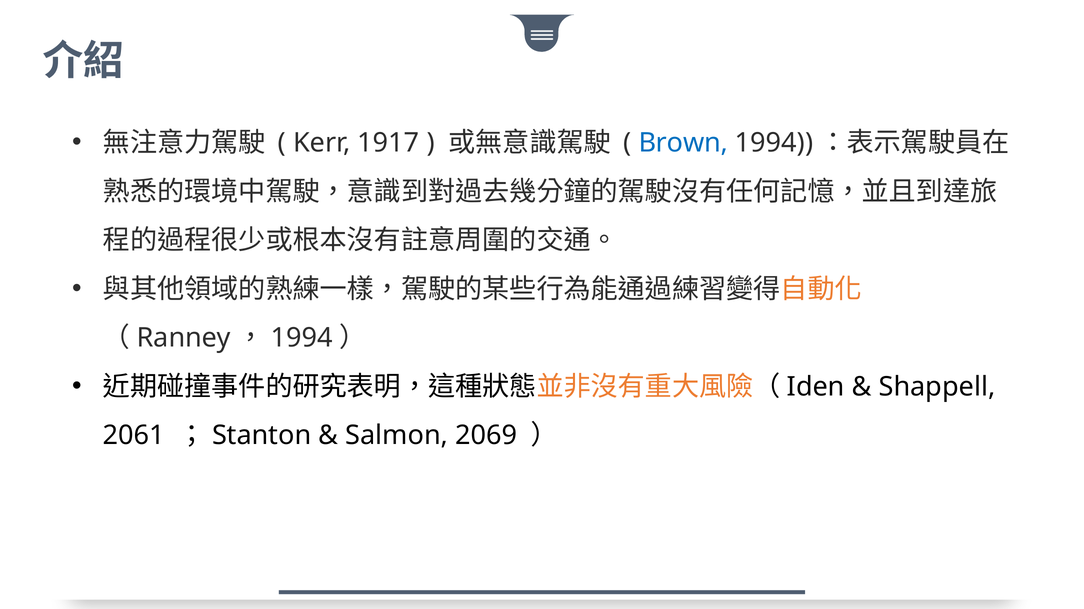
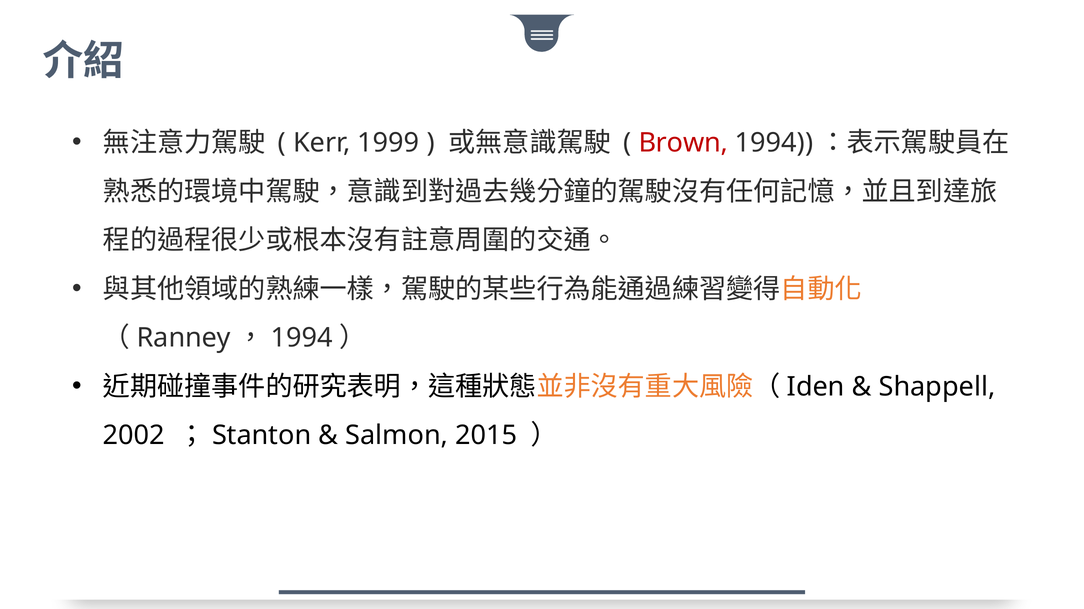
1917: 1917 -> 1999
Brown colour: blue -> red
2061: 2061 -> 2002
2069: 2069 -> 2015
